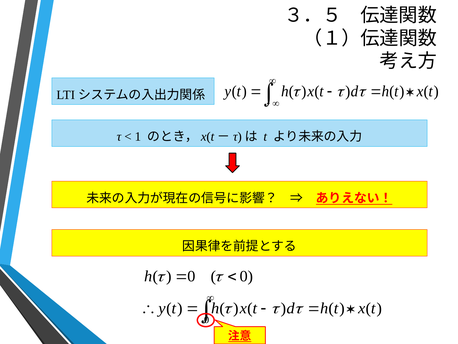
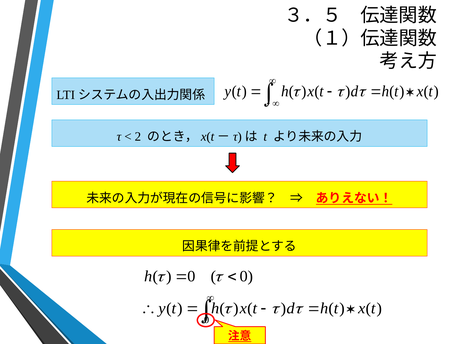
1: 1 -> 2
